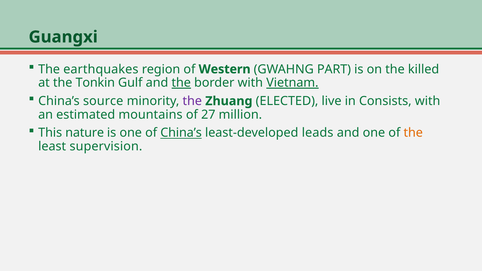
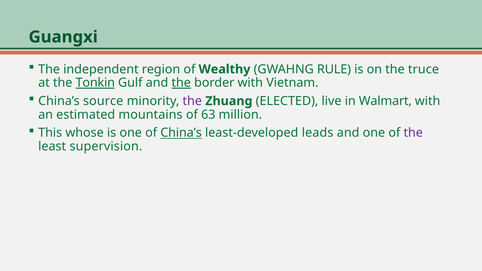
earthquakes: earthquakes -> independent
Western: Western -> Wealthy
PART: PART -> RULE
killed: killed -> truce
Tonkin underline: none -> present
Vietnam underline: present -> none
Consists: Consists -> Walmart
27: 27 -> 63
nature: nature -> whose
the at (413, 133) colour: orange -> purple
